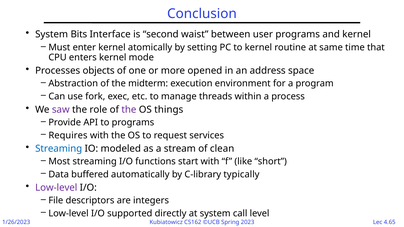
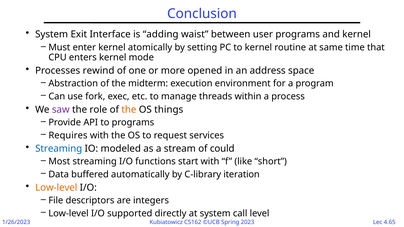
Bits: Bits -> Exit
second: second -> adding
objects: objects -> rewind
the at (129, 110) colour: purple -> orange
clean: clean -> could
typically: typically -> iteration
Low-level at (56, 188) colour: purple -> orange
